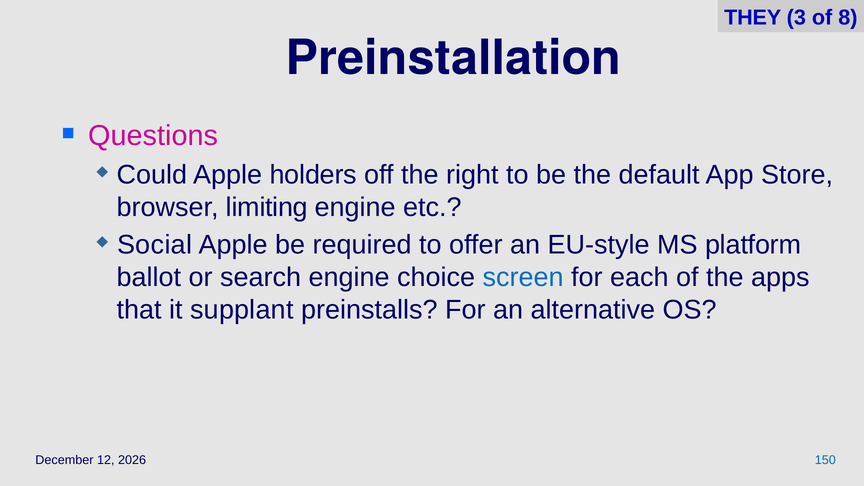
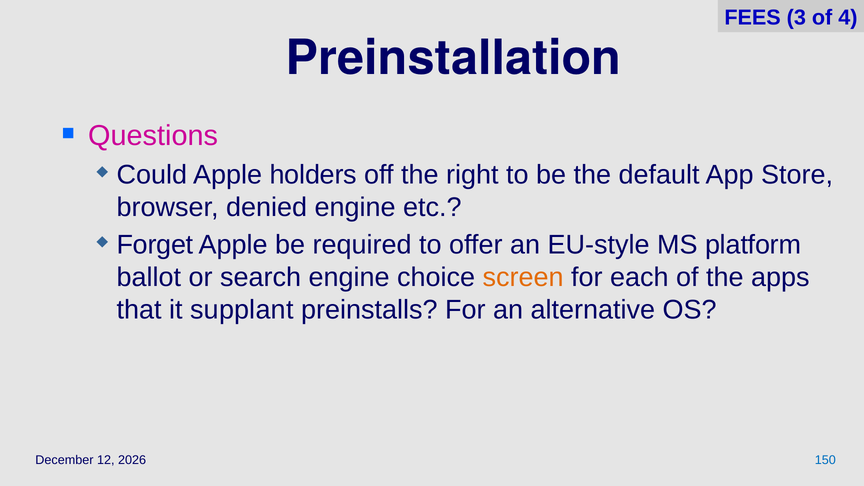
THEY: THEY -> FEES
8: 8 -> 4
limiting: limiting -> denied
Social: Social -> Forget
screen colour: blue -> orange
